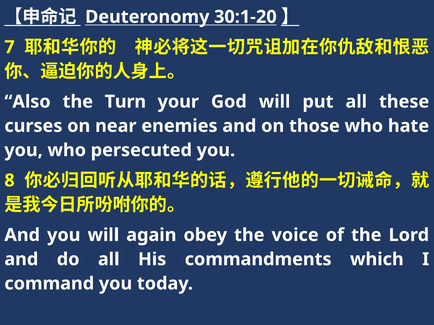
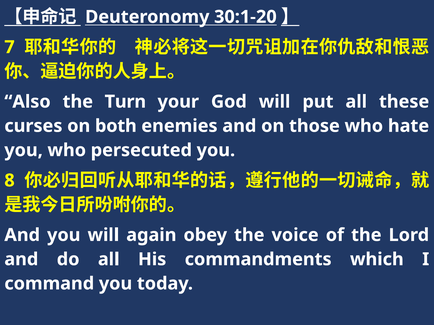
near: near -> both
